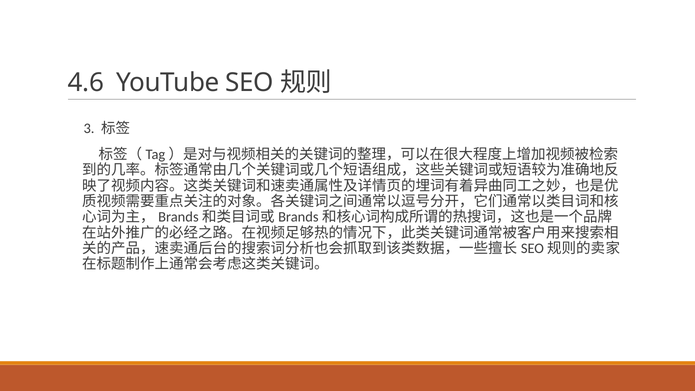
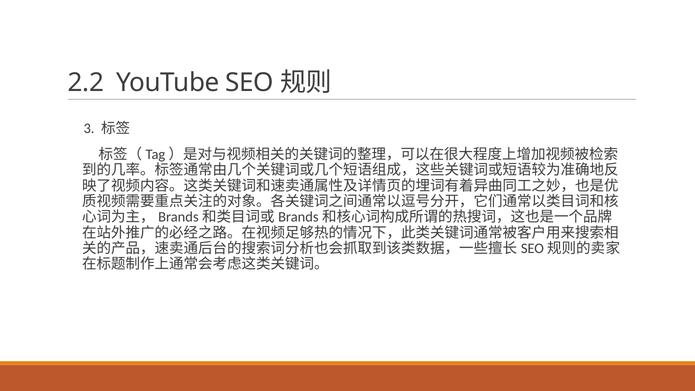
4.6: 4.6 -> 2.2
